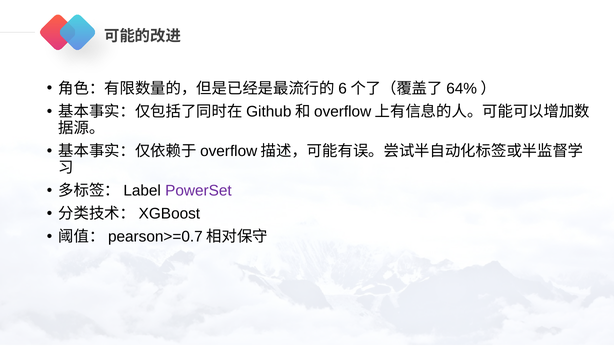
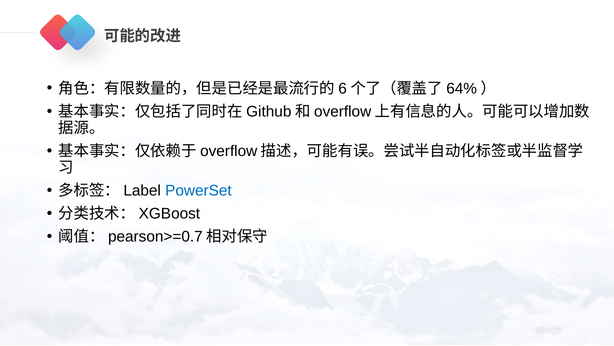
PowerSet colour: purple -> blue
